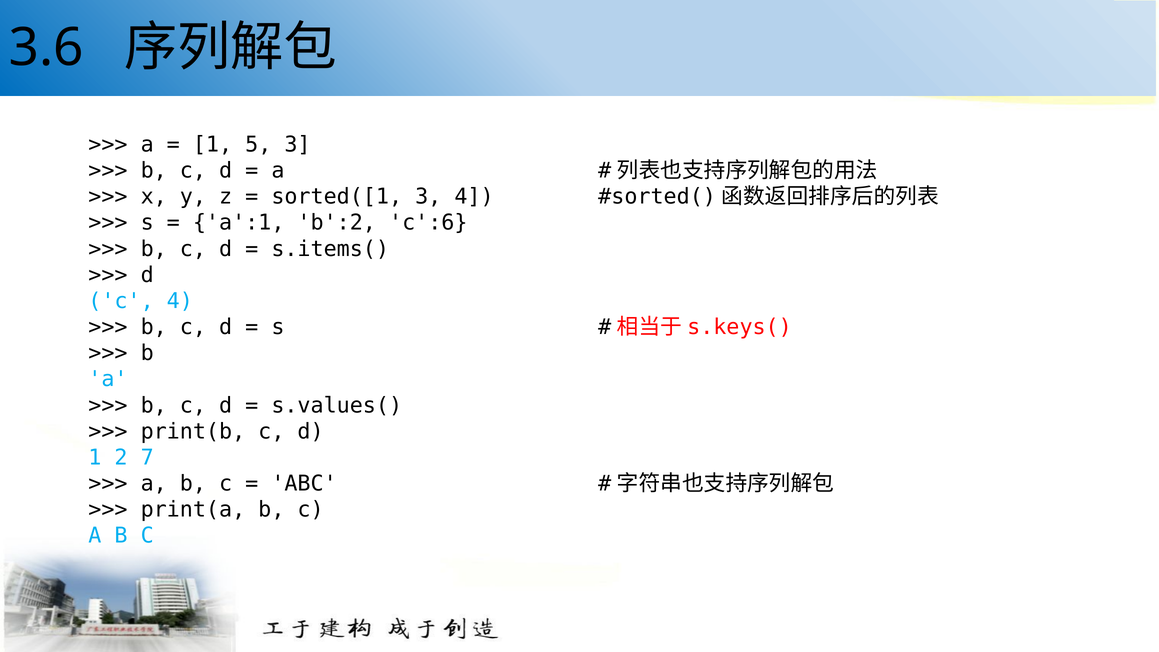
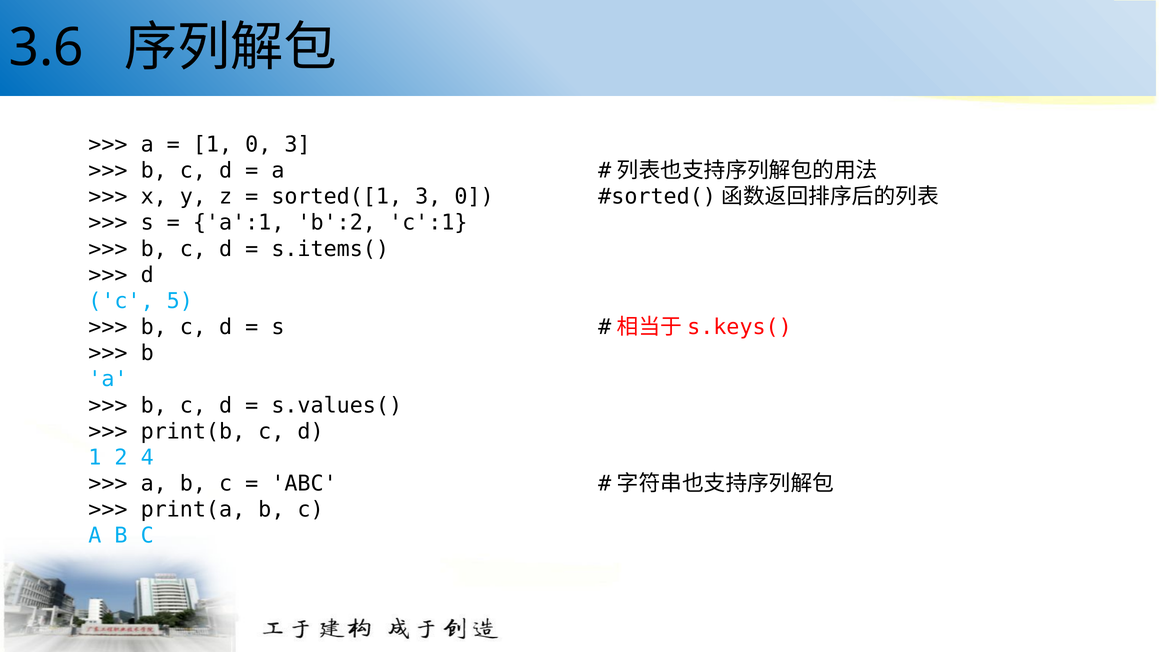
1 5: 5 -> 0
3 4: 4 -> 0
c':6: c':6 -> c':1
c 4: 4 -> 5
7: 7 -> 4
